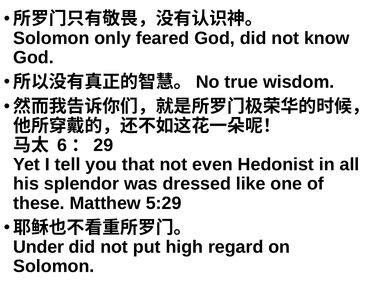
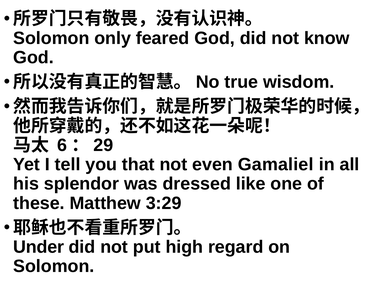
Hedonist: Hedonist -> Gamaliel
5:29: 5:29 -> 3:29
